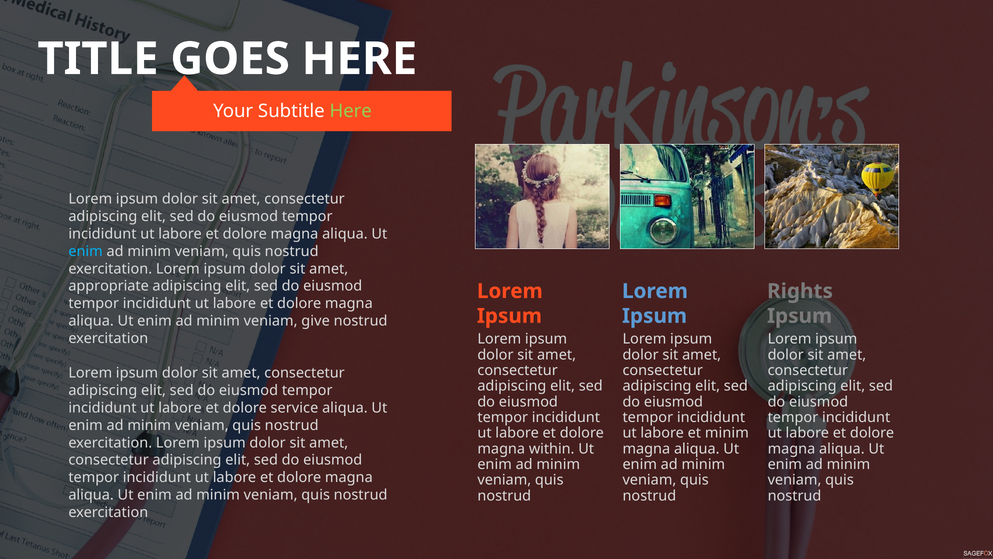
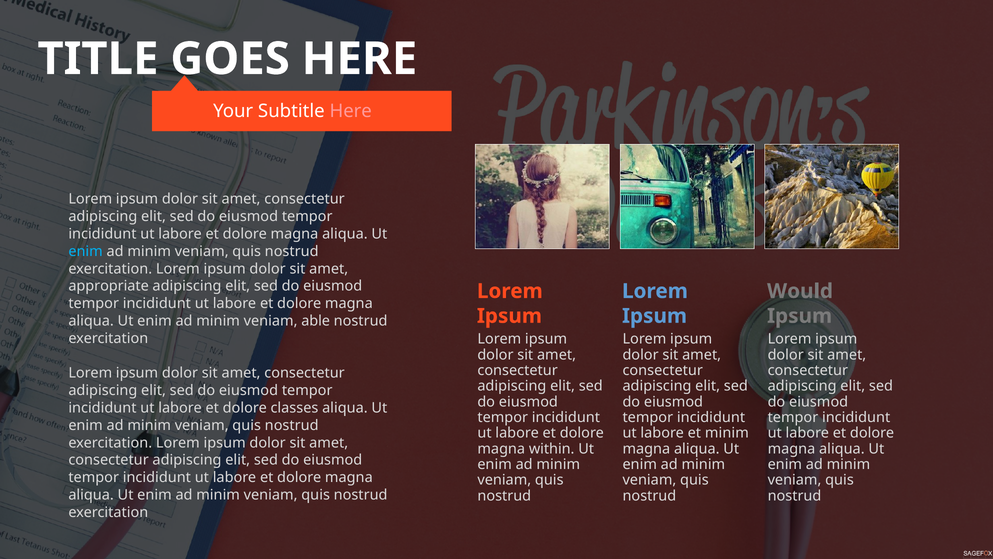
Here at (351, 111) colour: light green -> pink
Rights: Rights -> Would
give: give -> able
service: service -> classes
